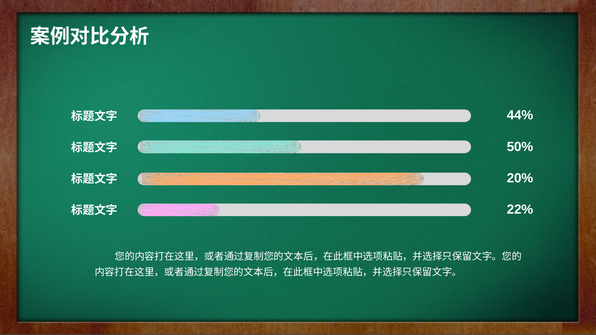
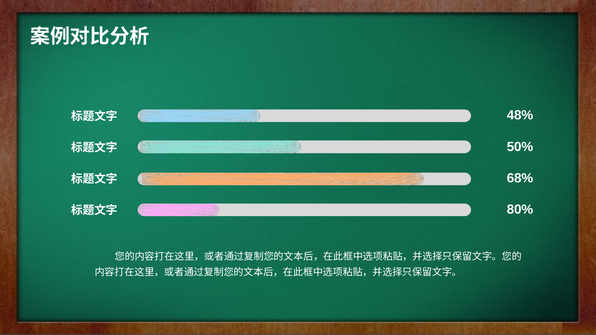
44%: 44% -> 48%
20%: 20% -> 68%
22%: 22% -> 80%
